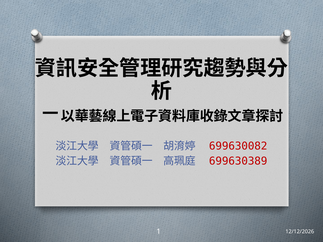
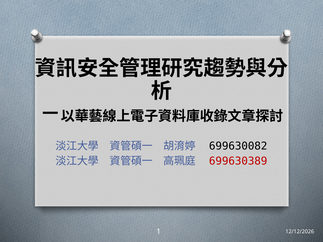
699630082 colour: red -> black
